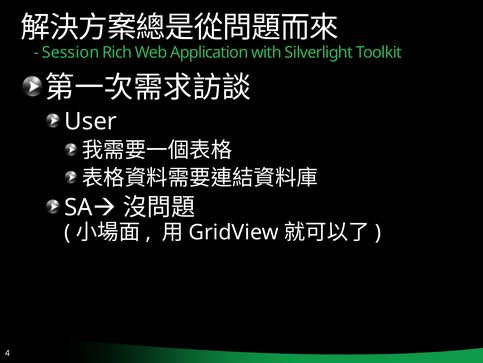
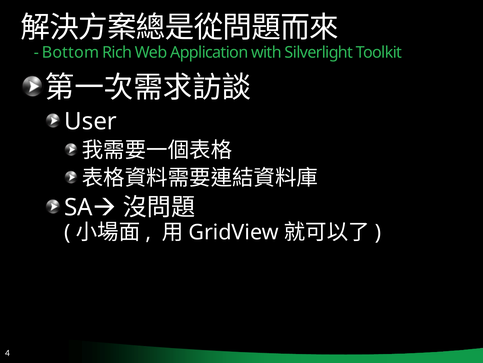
Session: Session -> Bottom
